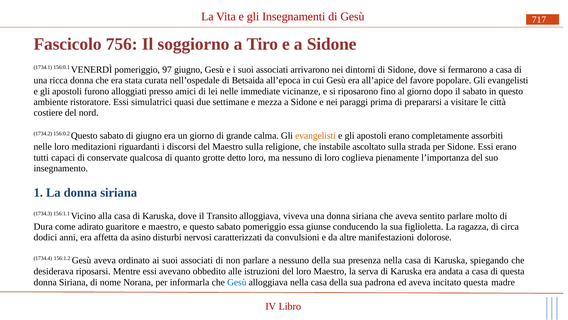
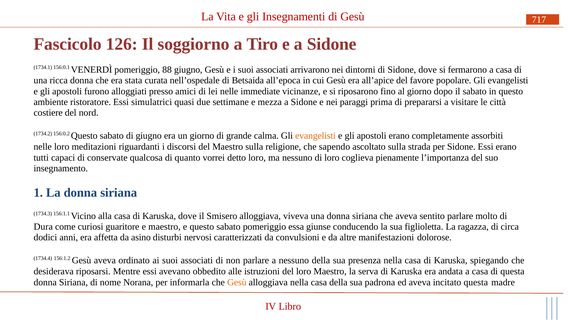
756: 756 -> 126
97: 97 -> 88
instabile: instabile -> sapendo
grotte: grotte -> vorrei
Transito: Transito -> Smisero
adirato: adirato -> curiosi
Gesù at (237, 282) colour: blue -> orange
